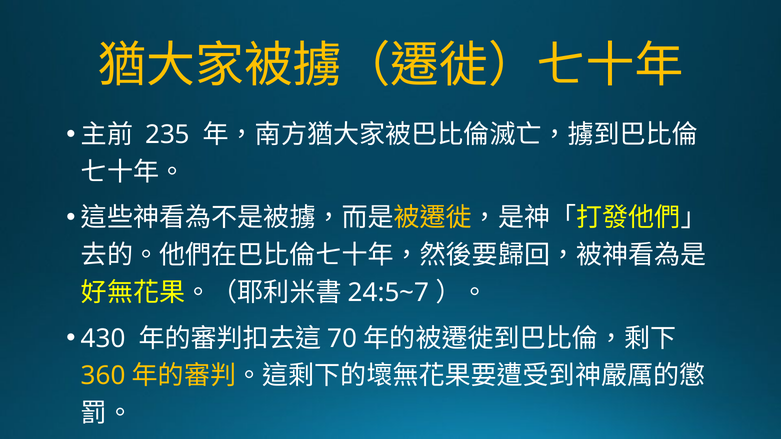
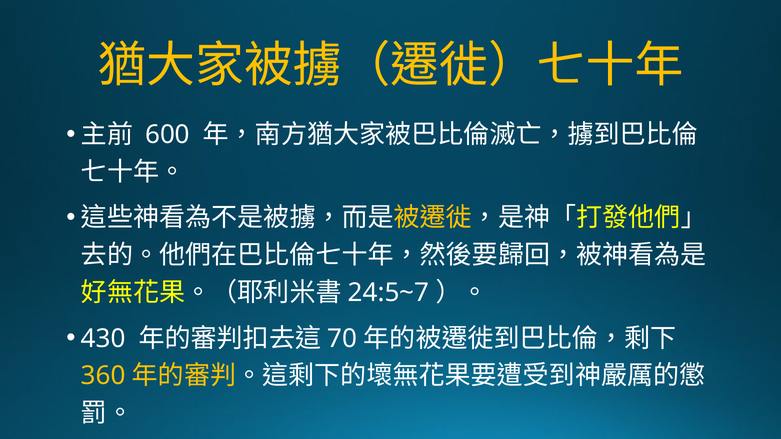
235: 235 -> 600
